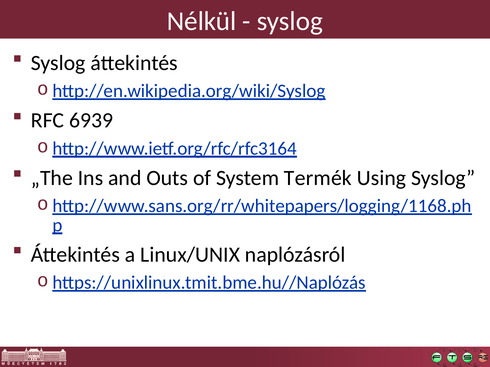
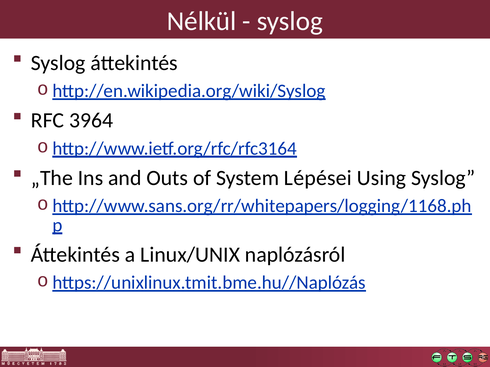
6939: 6939 -> 3964
Termék: Termék -> Lépései
